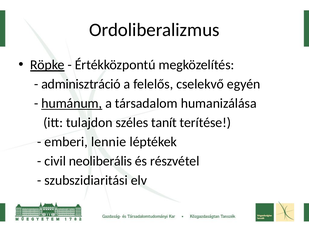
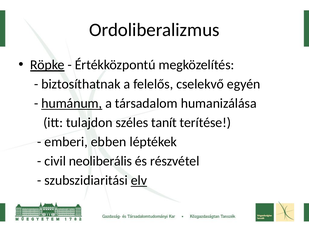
adminisztráció: adminisztráció -> biztosíthatnak
lennie: lennie -> ebben
elv underline: none -> present
